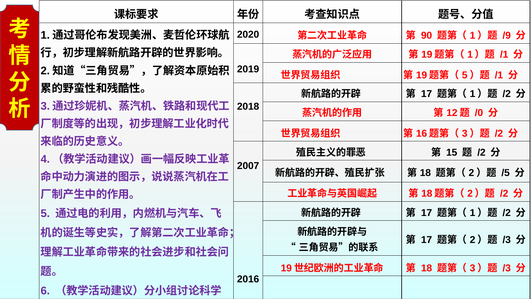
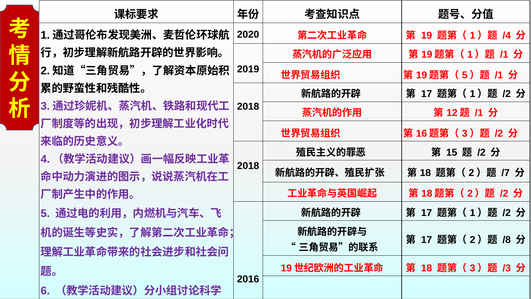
90: 90 -> 19
/9: /9 -> /4
/0 at (479, 113): /0 -> /1
2007 at (248, 166): 2007 -> 2018
/5: /5 -> /7
/3 at (507, 239): /3 -> /8
